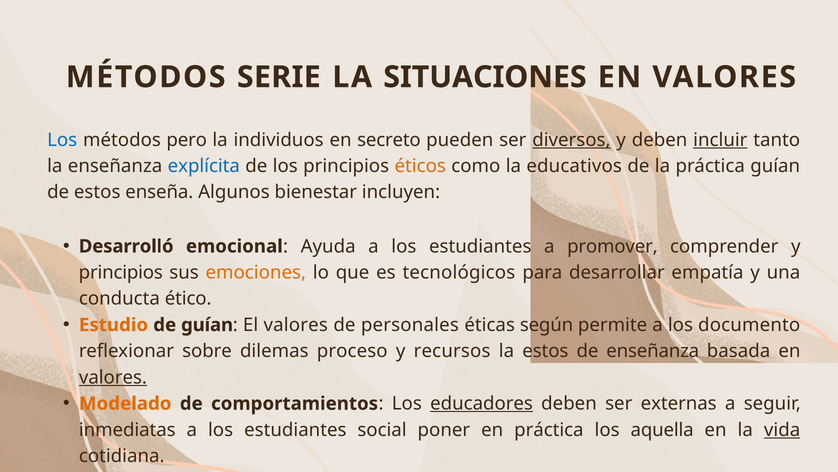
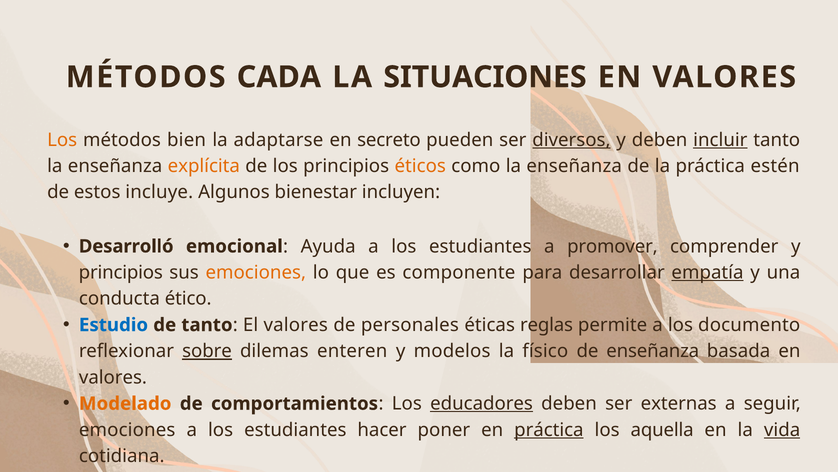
SERIE: SERIE -> CADA
Los at (62, 140) colour: blue -> orange
pero: pero -> bien
individuos: individuos -> adaptarse
explícita colour: blue -> orange
como la educativos: educativos -> enseñanza
práctica guían: guían -> estén
enseña: enseña -> incluye
tecnológicos: tecnológicos -> componente
empatía underline: none -> present
Estudio colour: orange -> blue
de guían: guían -> tanto
según: según -> reglas
sobre underline: none -> present
proceso: proceso -> enteren
recursos: recursos -> modelos
la estos: estos -> físico
valores at (113, 377) underline: present -> none
inmediatas at (127, 429): inmediatas -> emociones
social: social -> hacer
práctica at (549, 429) underline: none -> present
